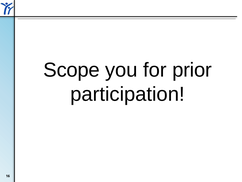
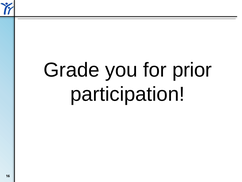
Scope: Scope -> Grade
